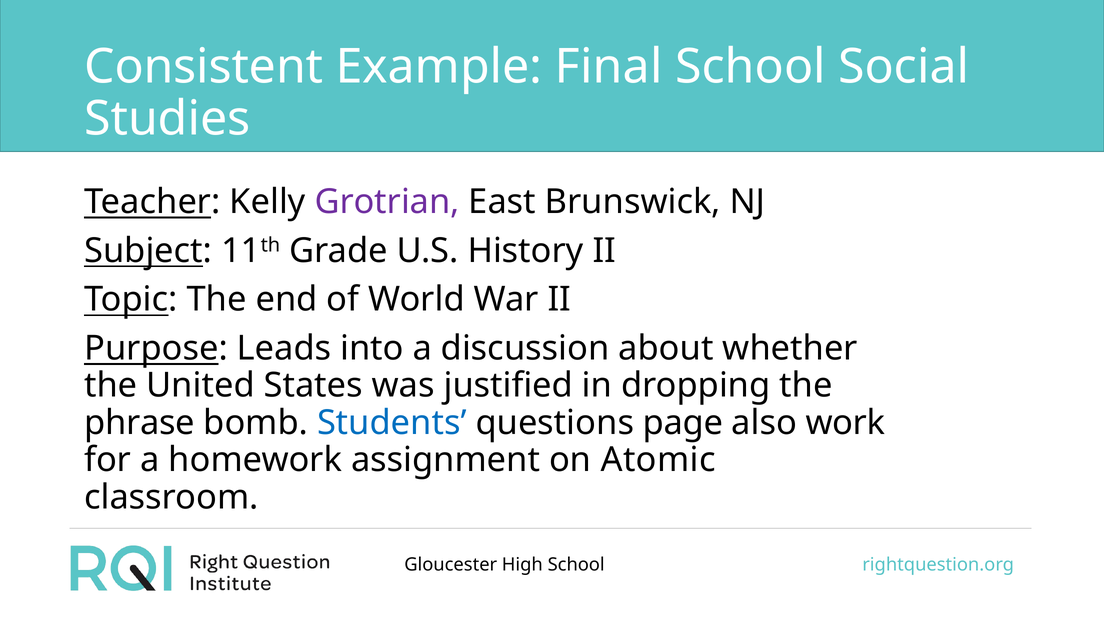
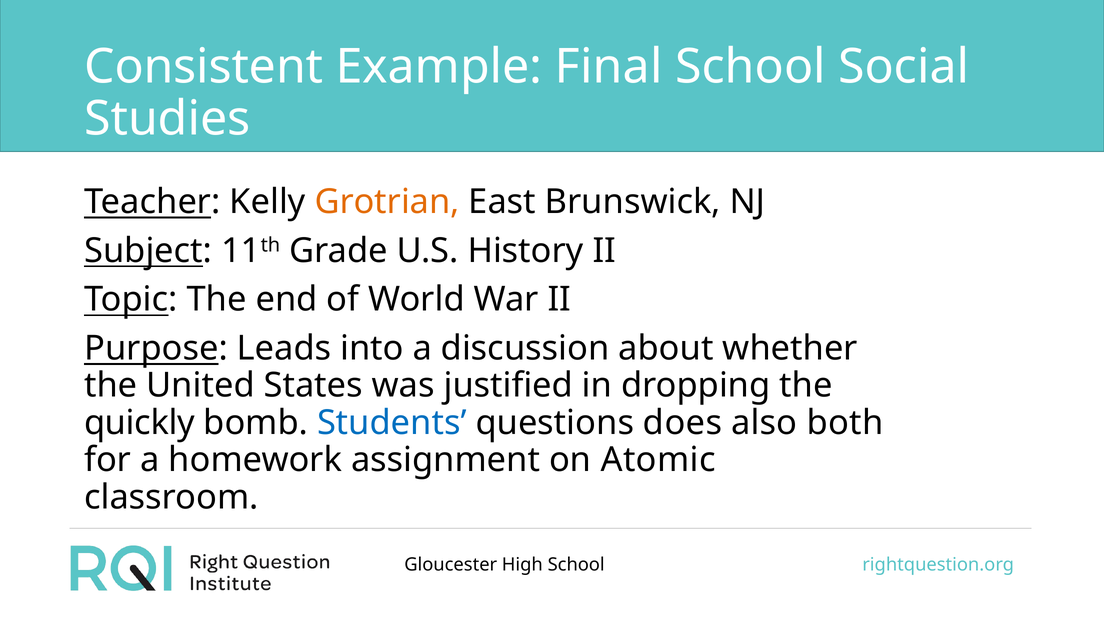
Grotrian colour: purple -> orange
phrase: phrase -> quickly
page: page -> does
work: work -> both
